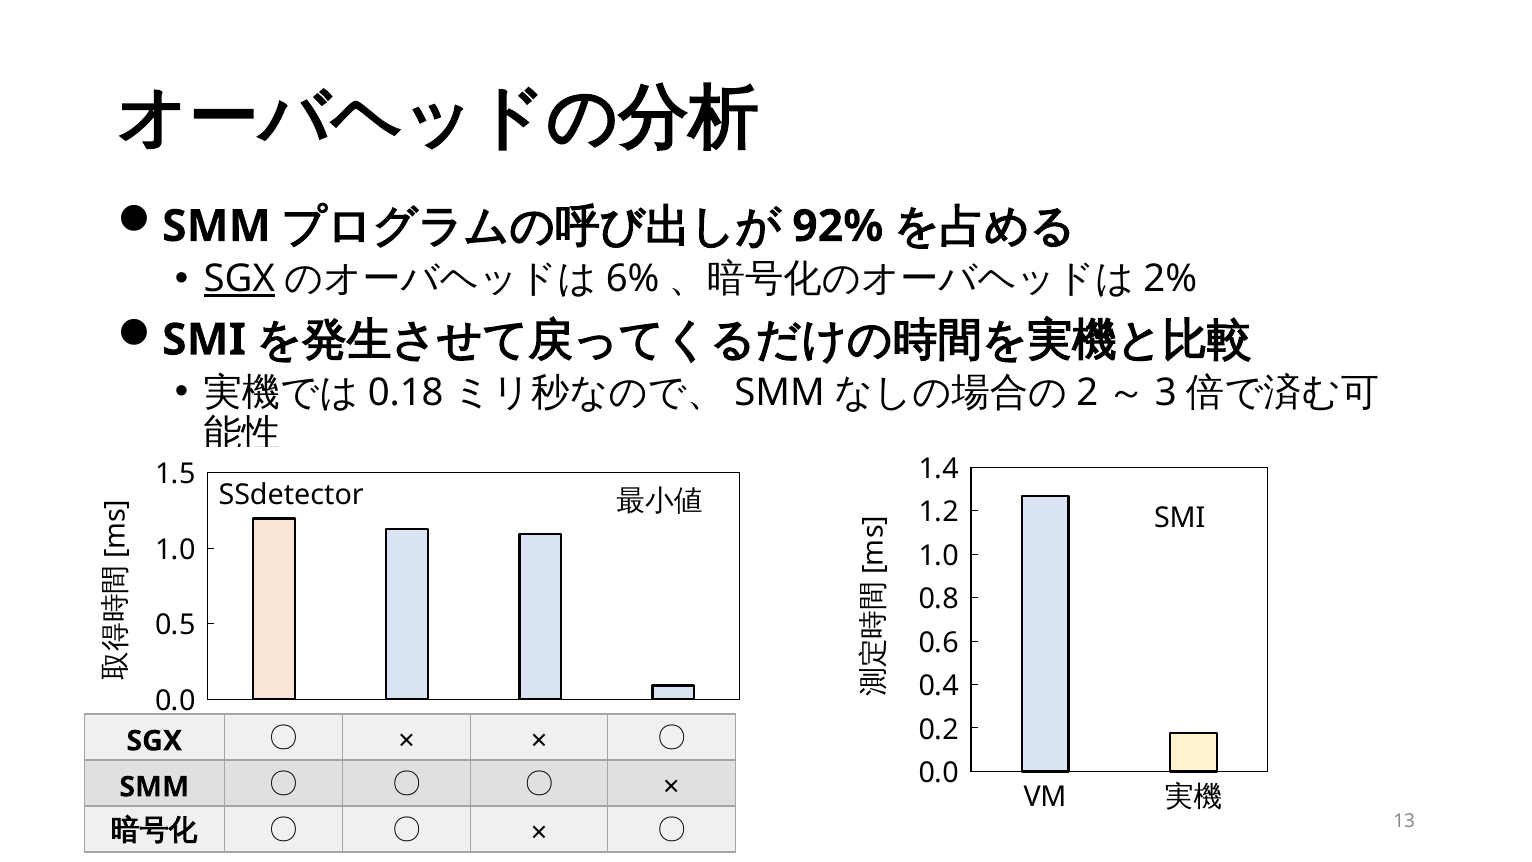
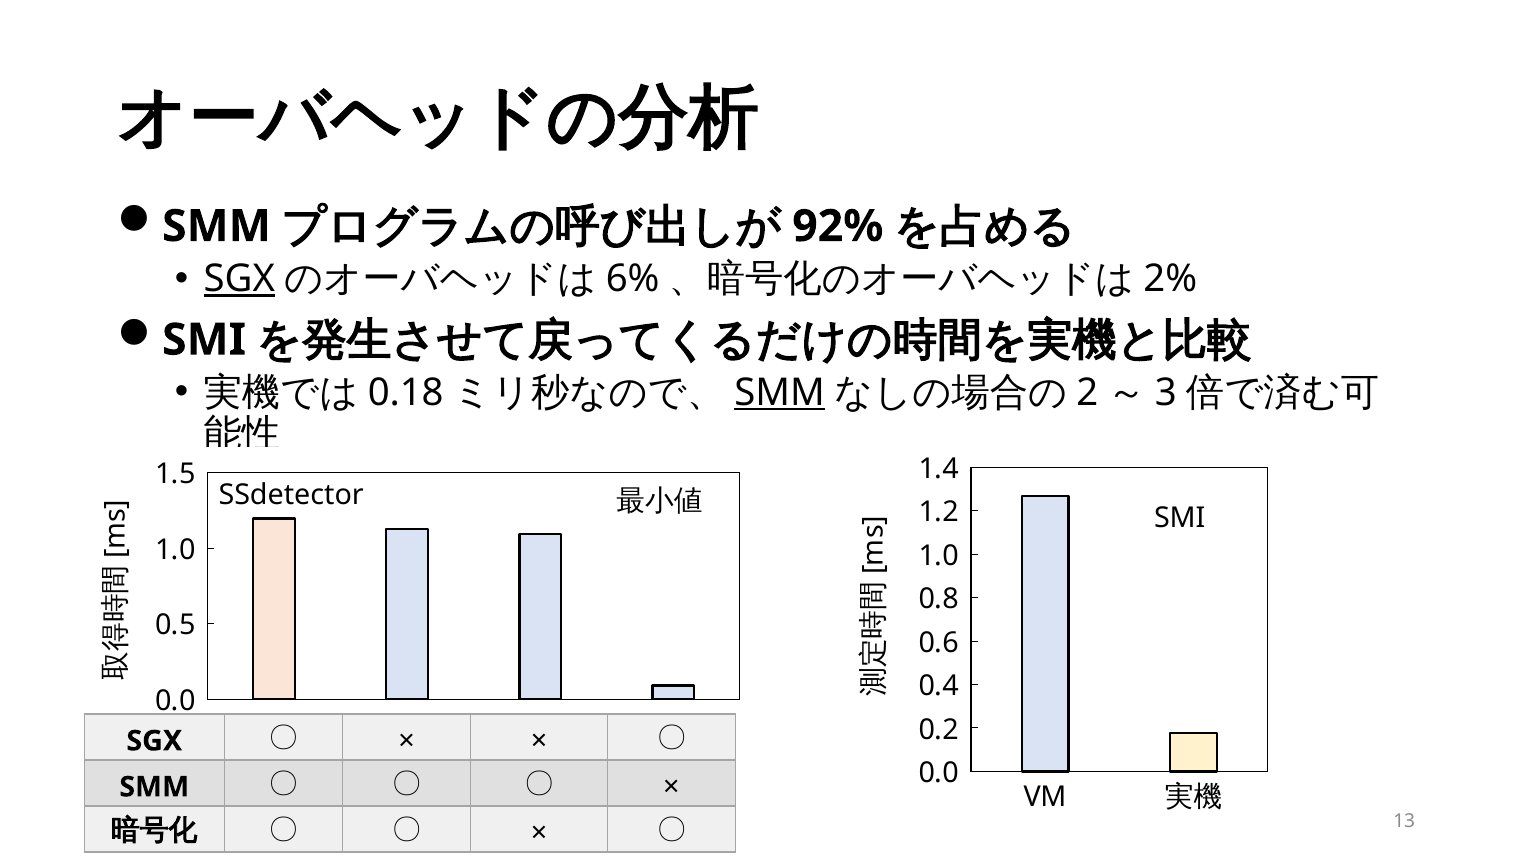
SMM at (780, 393) underline: none -> present
